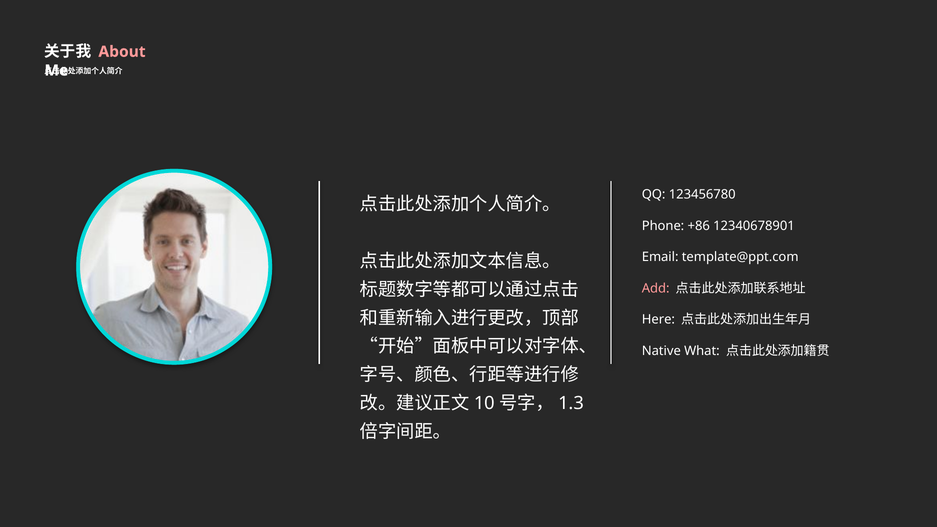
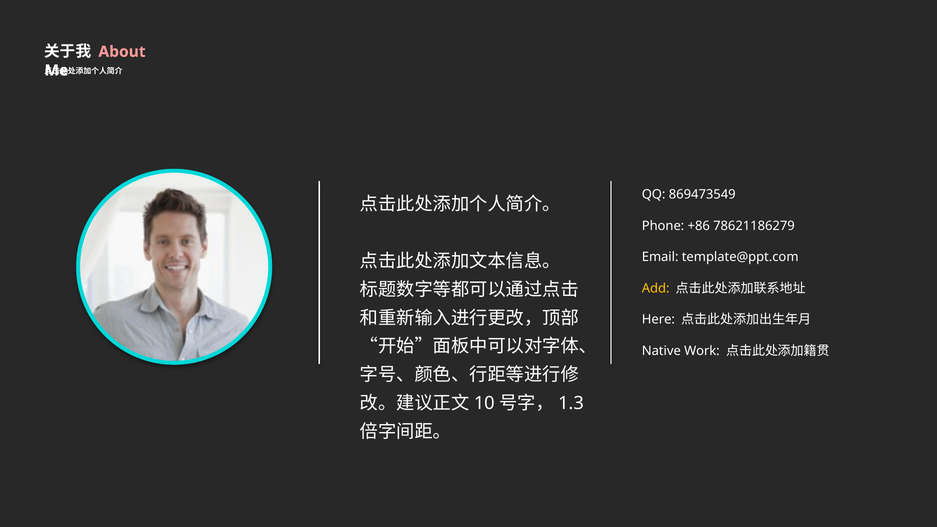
123456780: 123456780 -> 869473549
12340678901: 12340678901 -> 78621186279
Add colour: pink -> yellow
What: What -> Work
